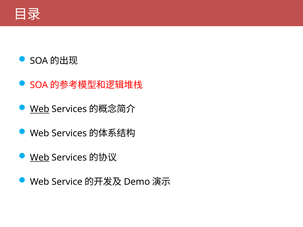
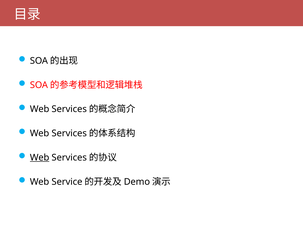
Web at (40, 109) underline: present -> none
